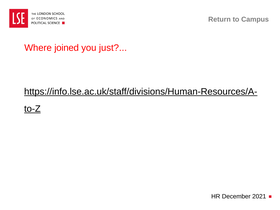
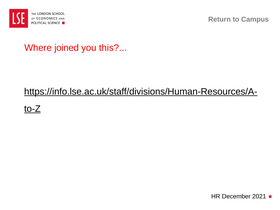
just: just -> this
